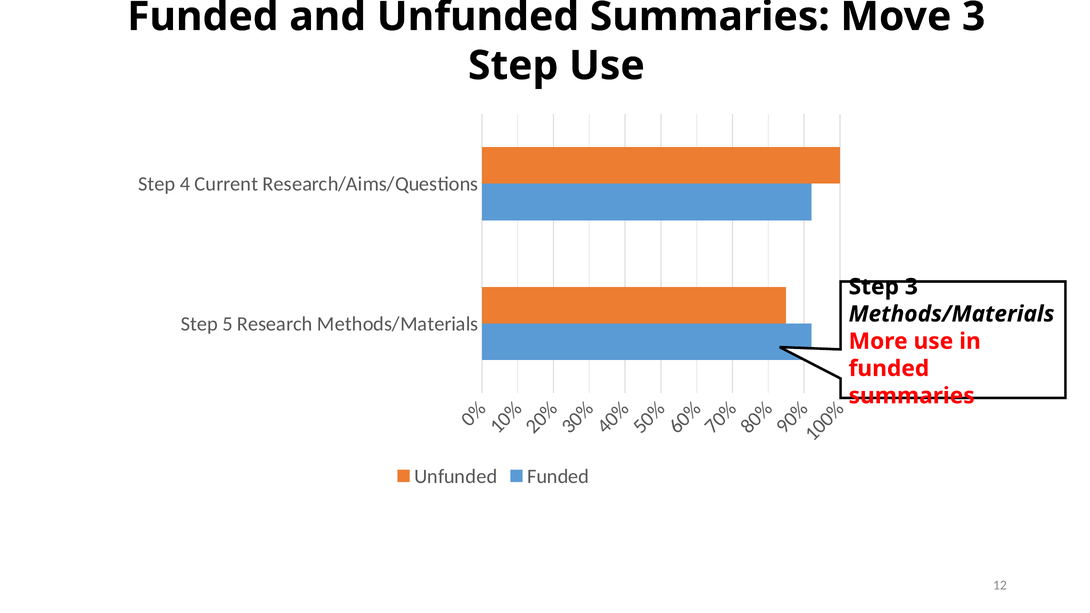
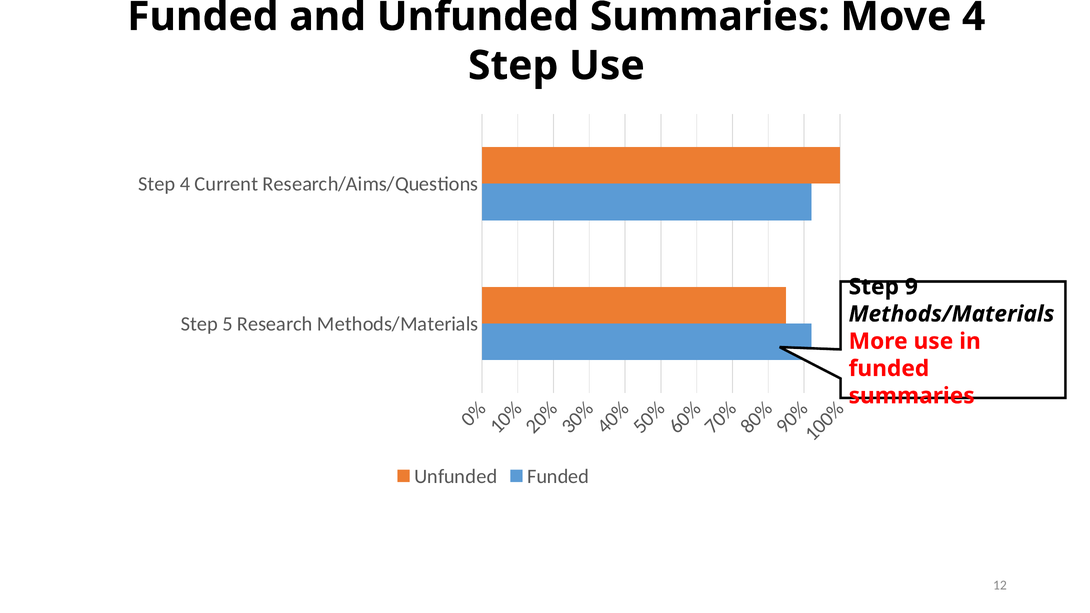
Move 3: 3 -> 4
Step 3: 3 -> 9
